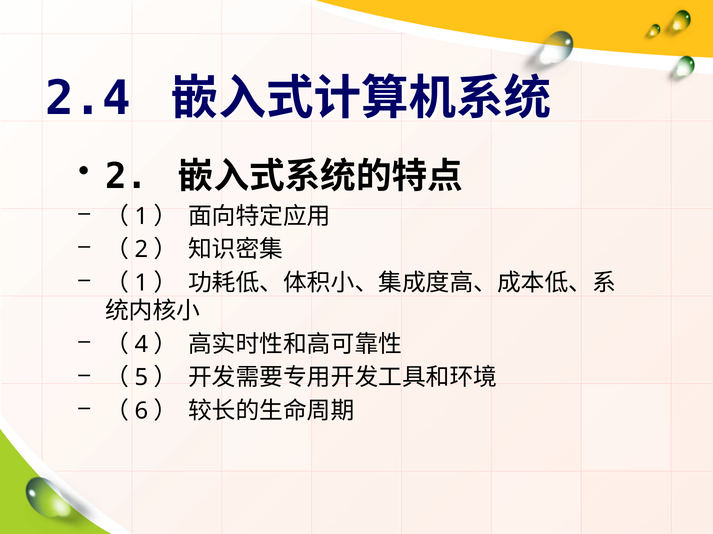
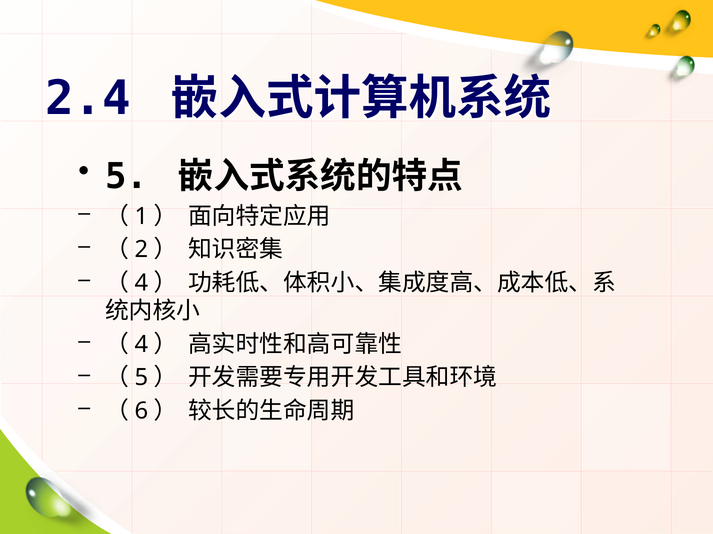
2 at (127, 177): 2 -> 5
1 at (141, 283): 1 -> 4
